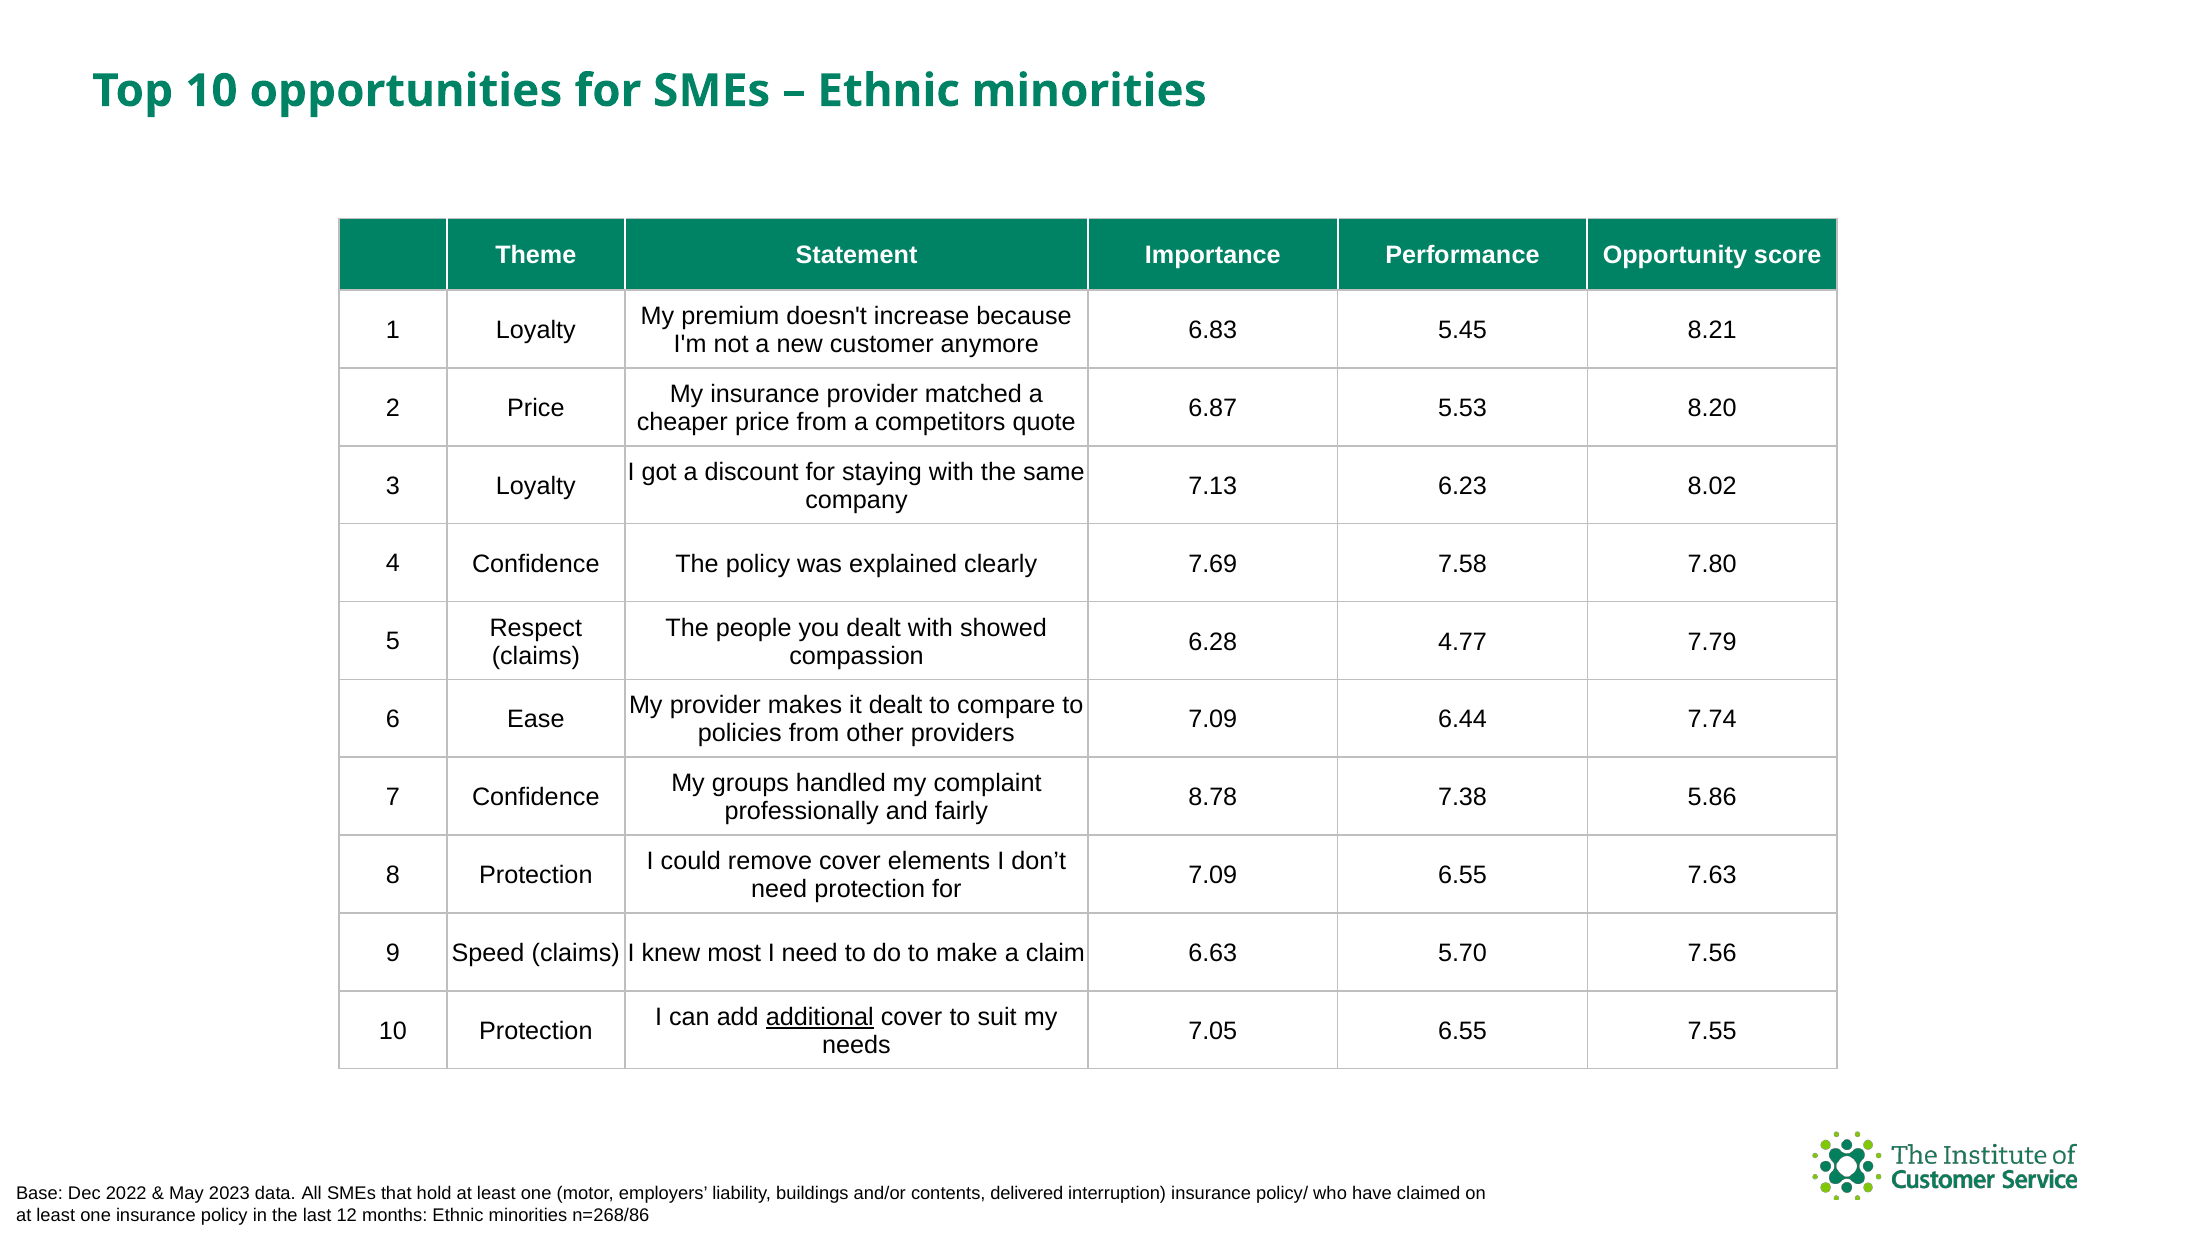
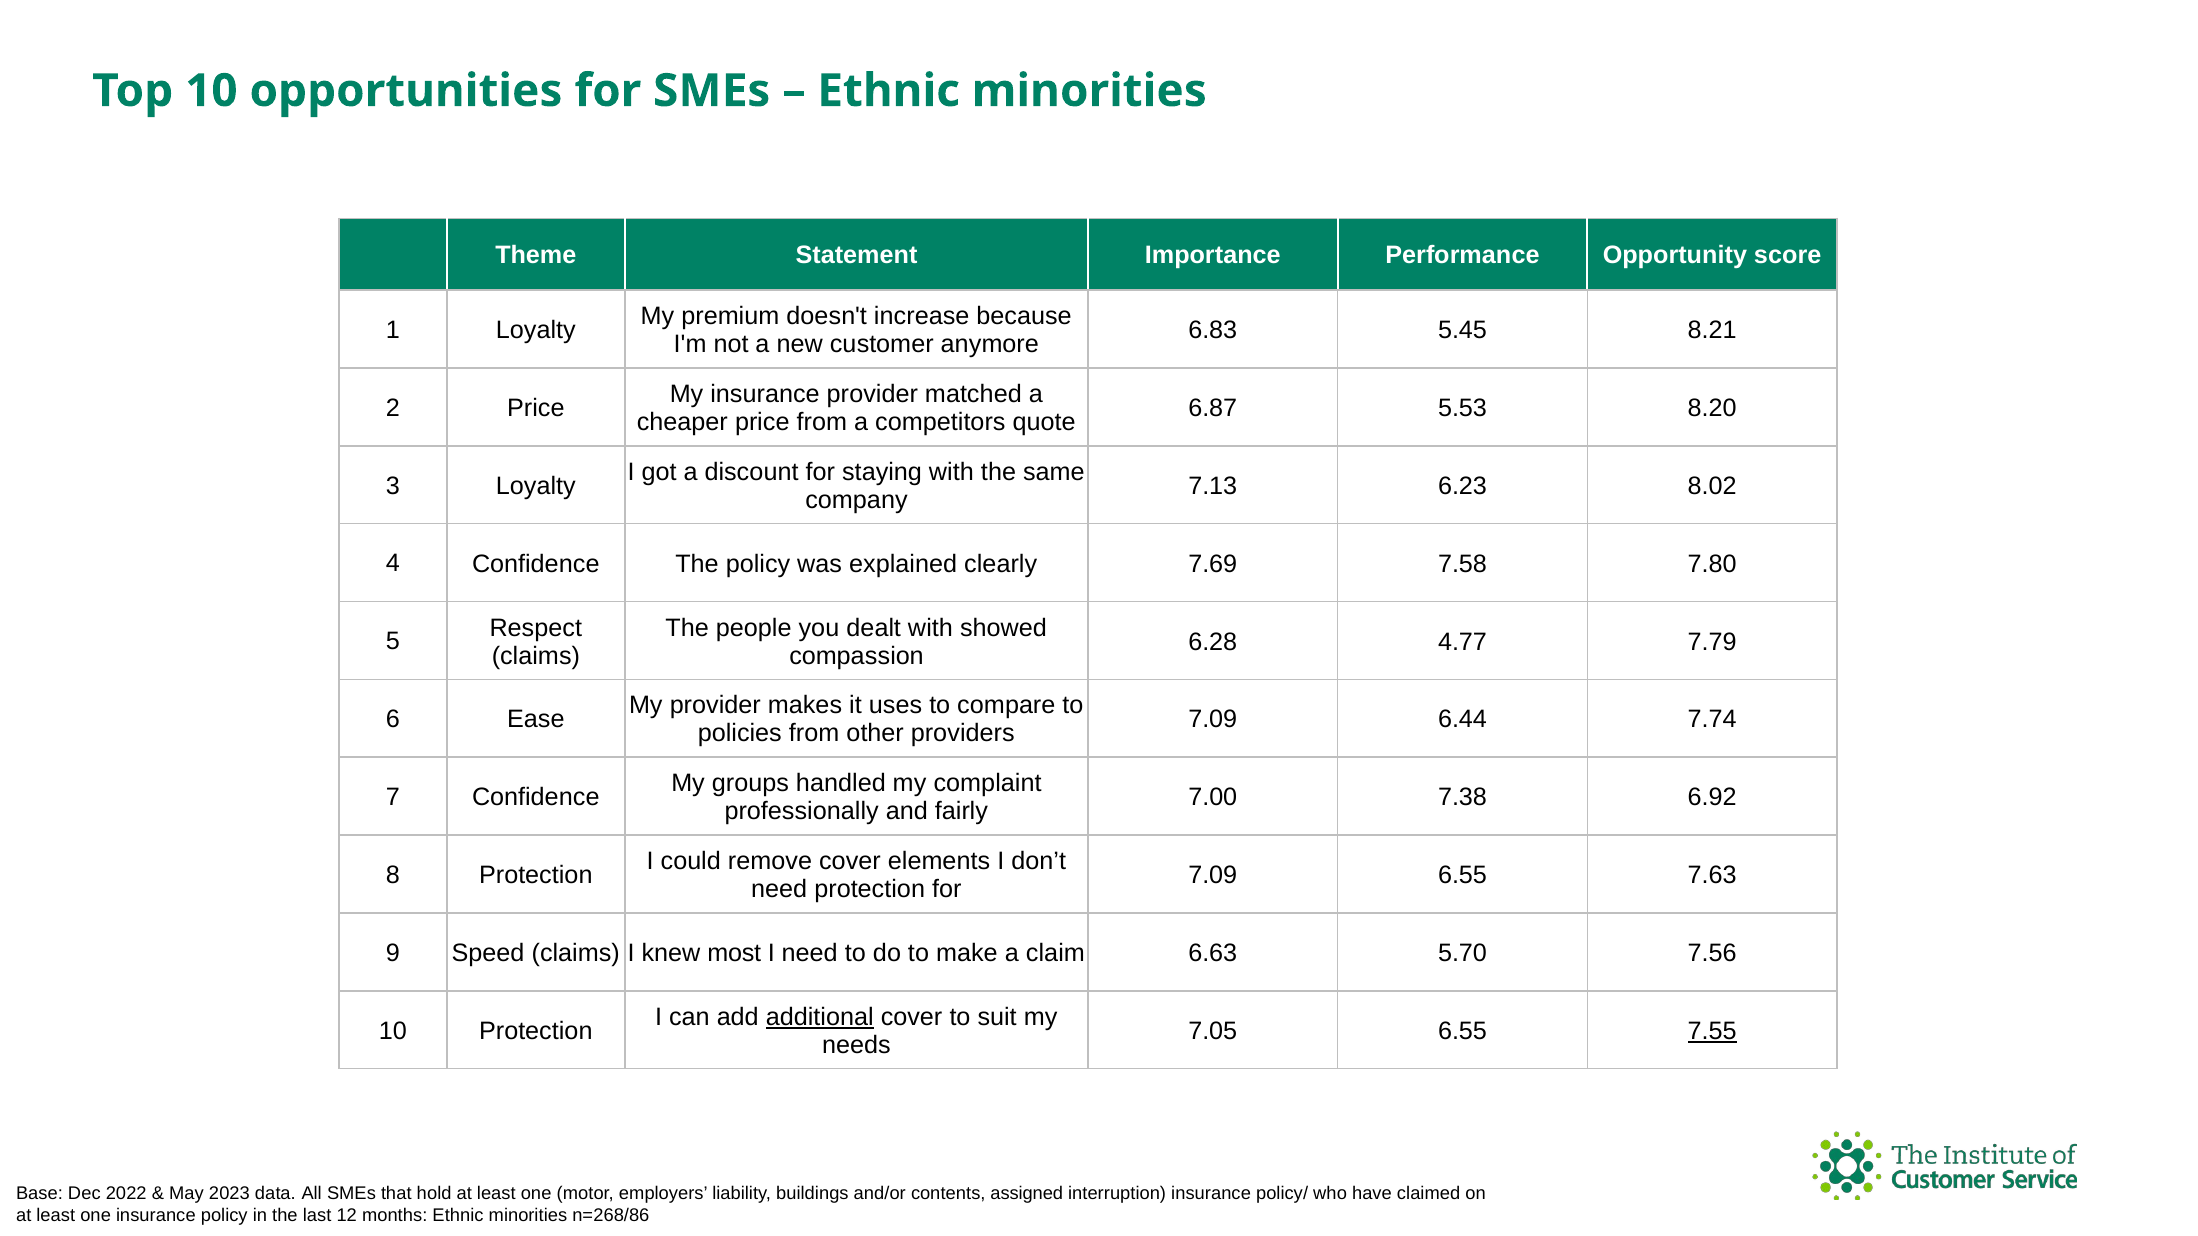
it dealt: dealt -> uses
8.78: 8.78 -> 7.00
5.86: 5.86 -> 6.92
7.55 underline: none -> present
delivered: delivered -> assigned
